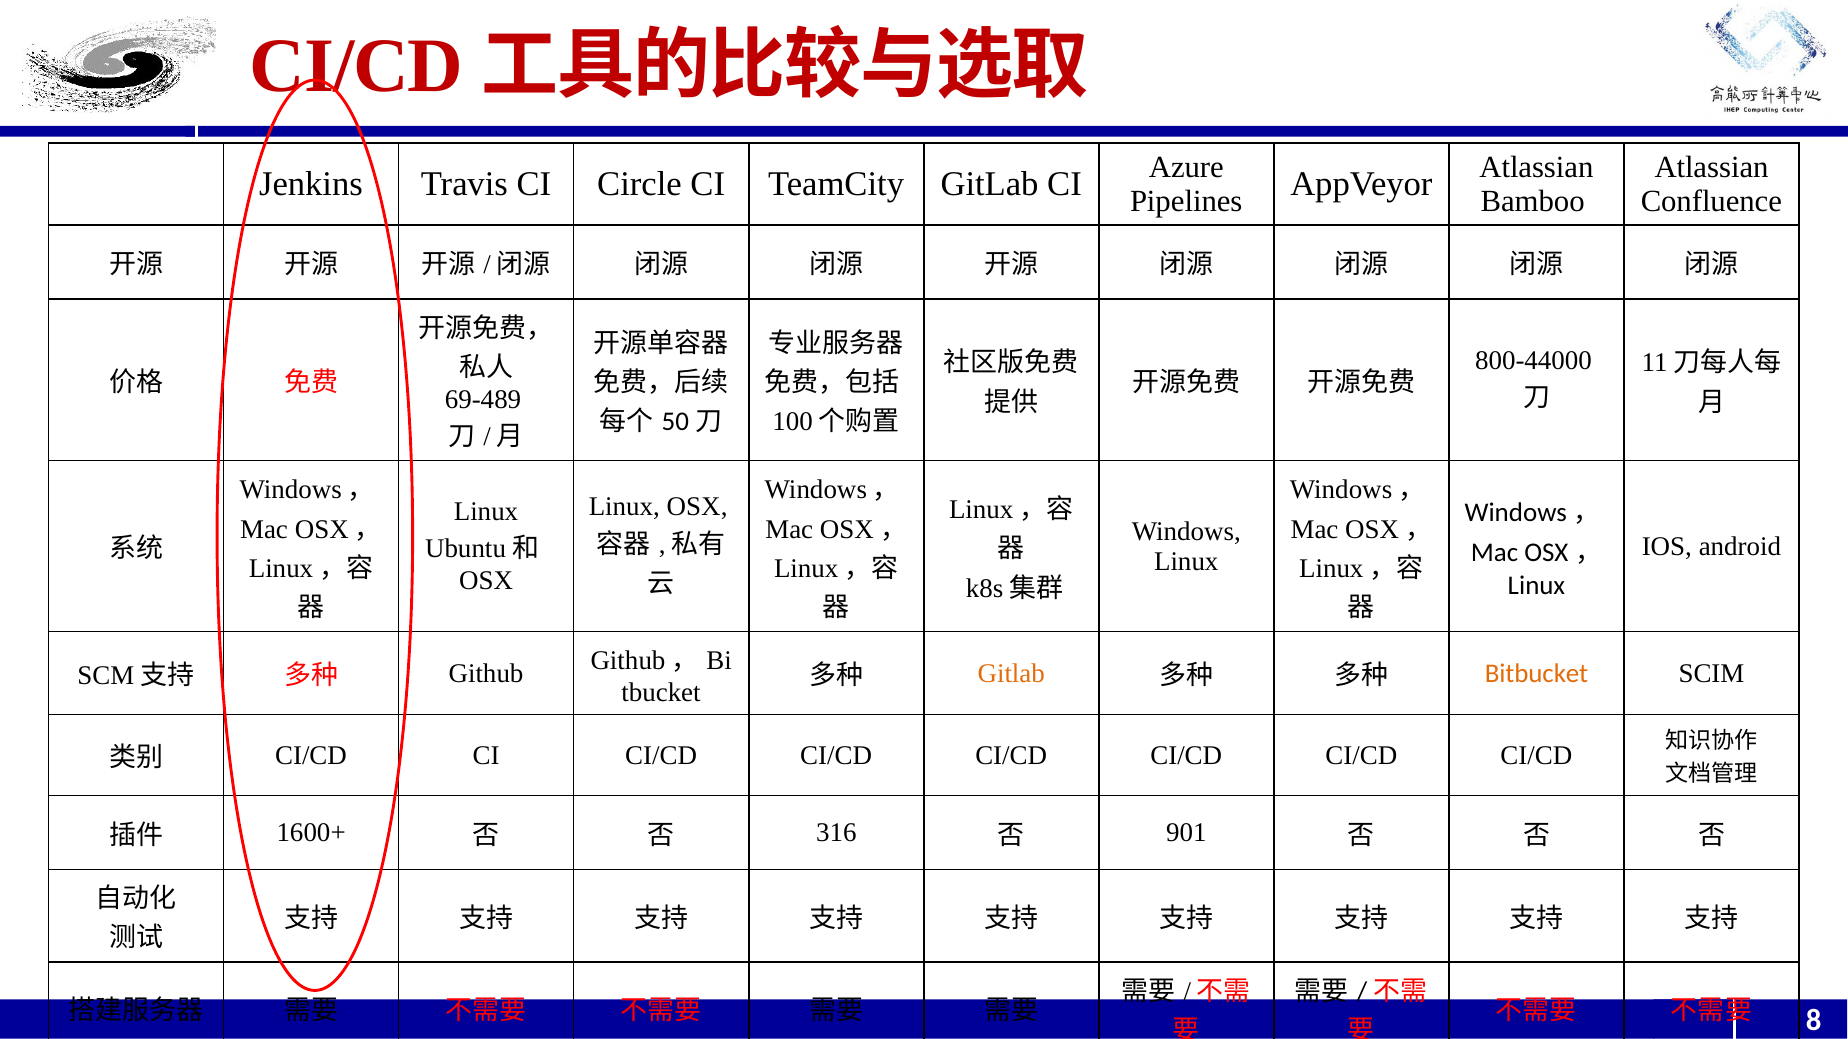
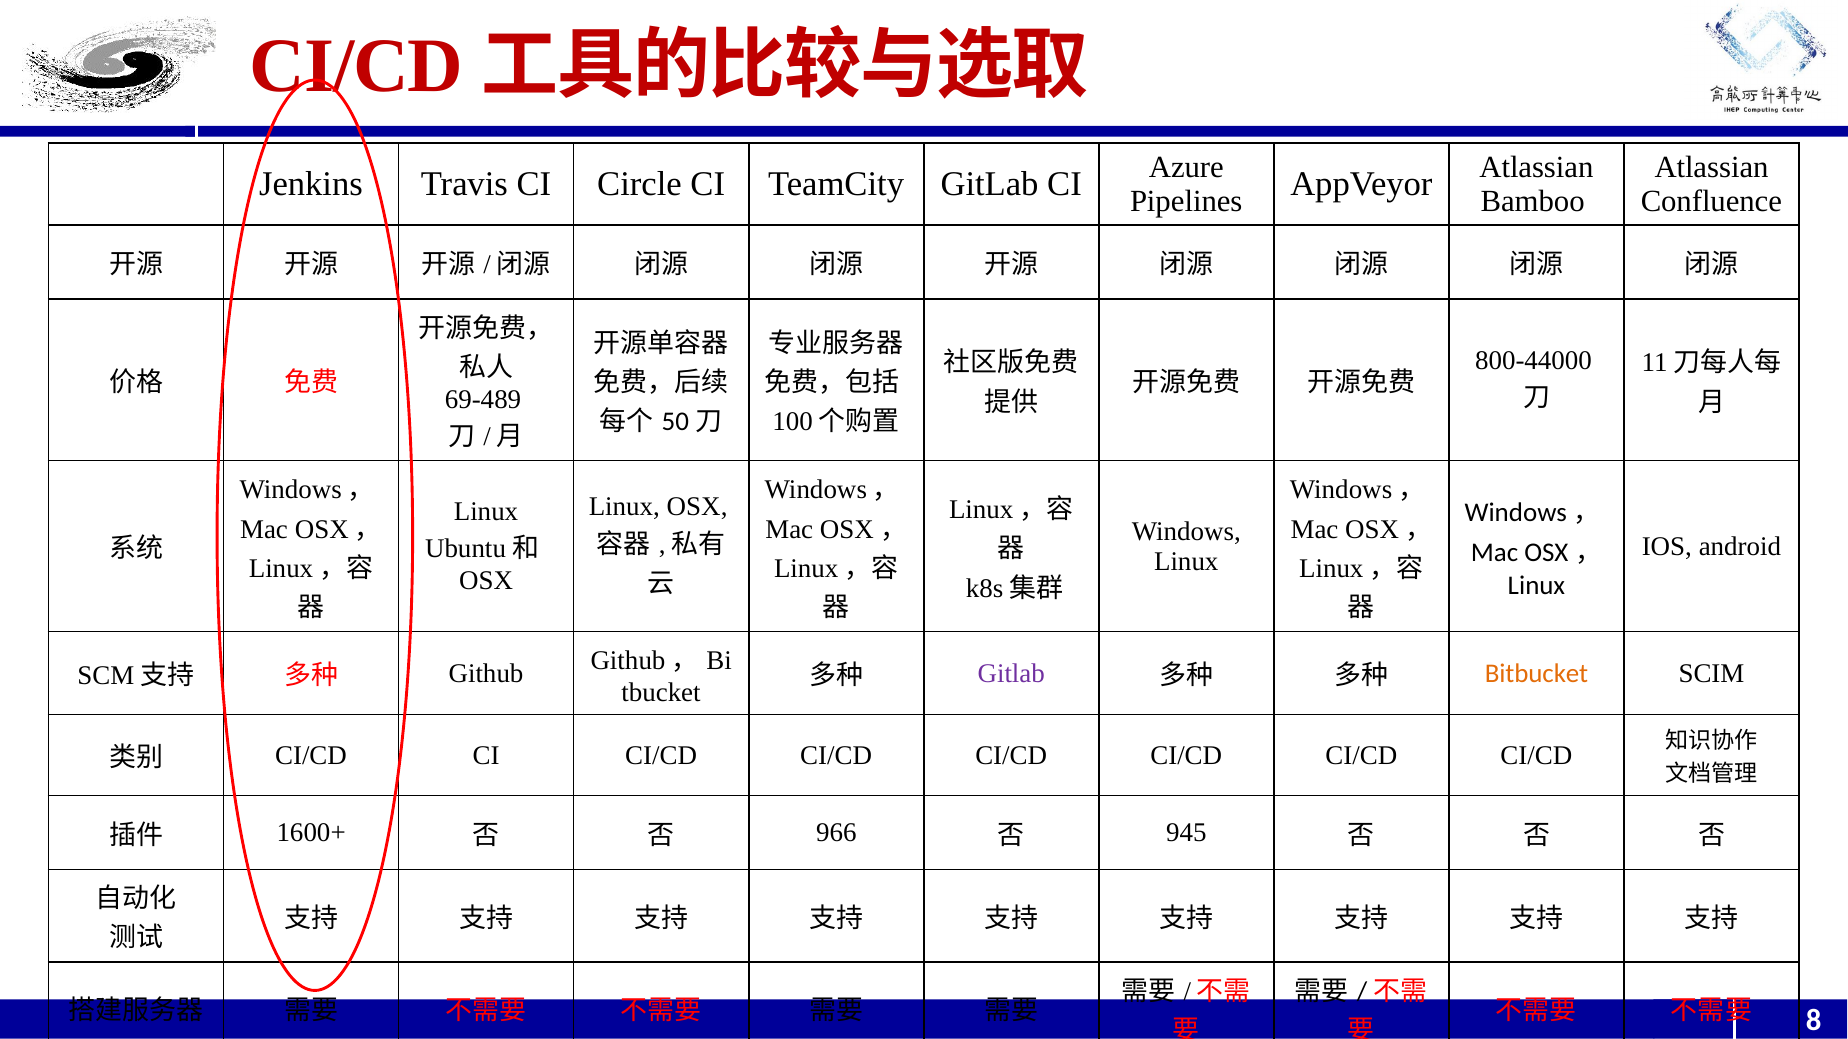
Gitlab at (1011, 674) colour: orange -> purple
316: 316 -> 966
901: 901 -> 945
